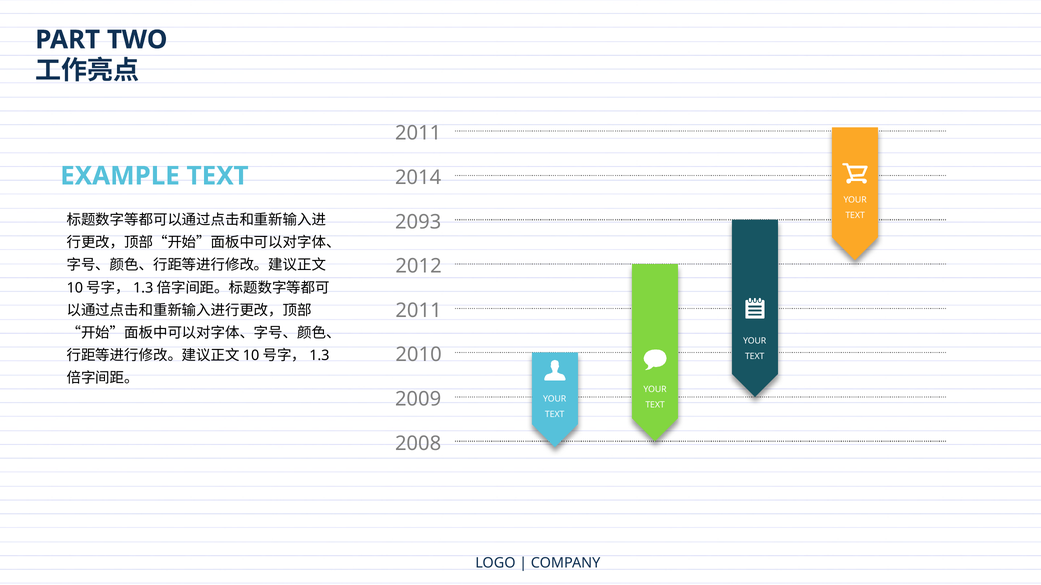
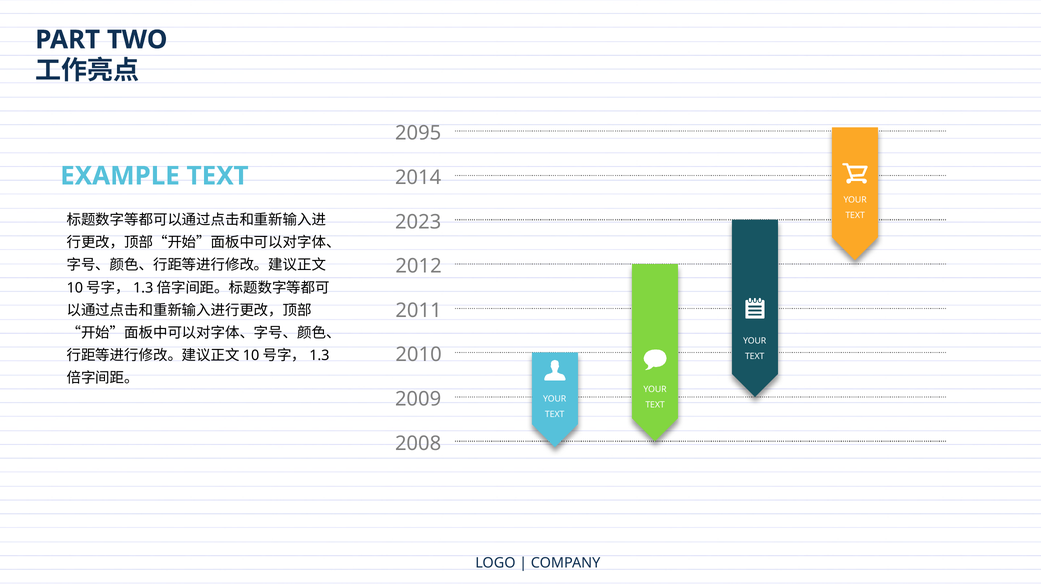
2011 at (418, 133): 2011 -> 2095
2093: 2093 -> 2023
